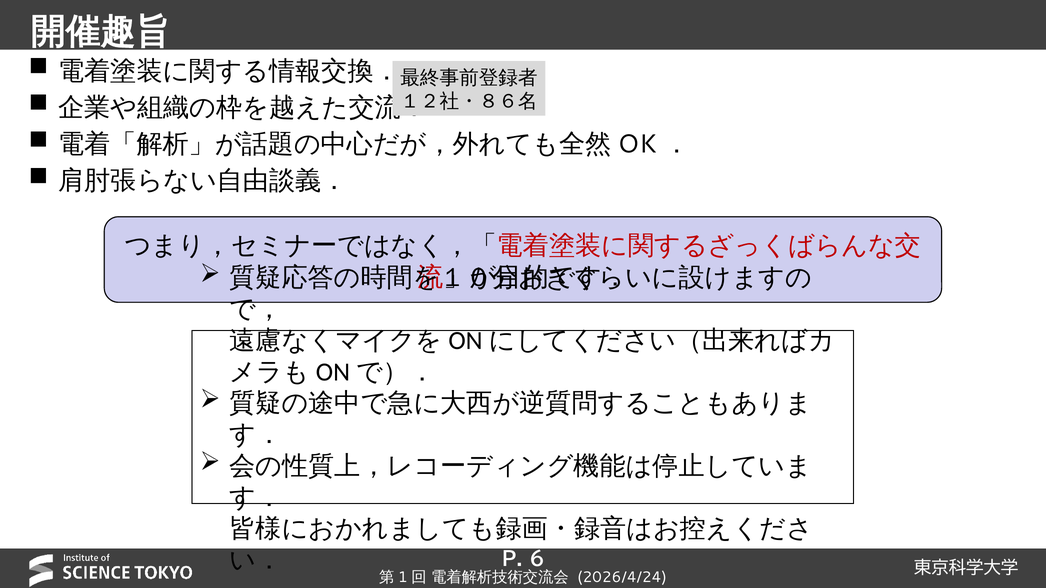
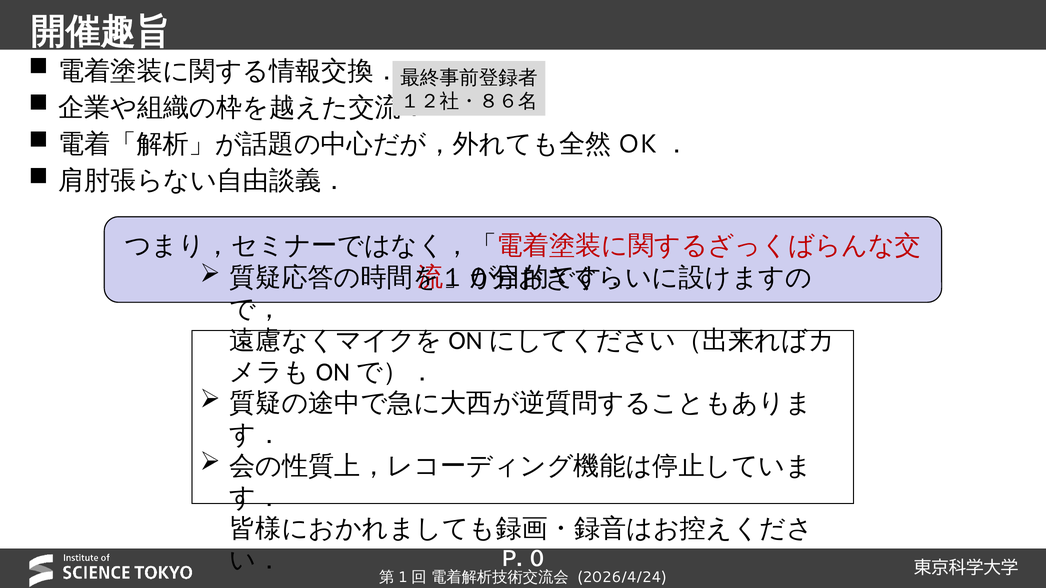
6: 6 -> 0
